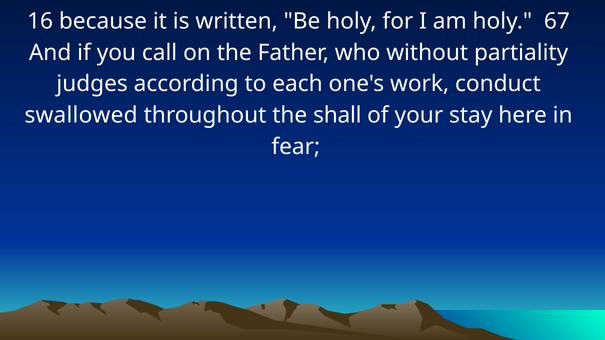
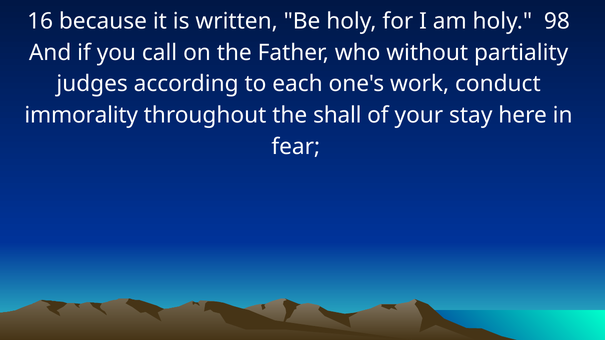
67: 67 -> 98
swallowed: swallowed -> immorality
